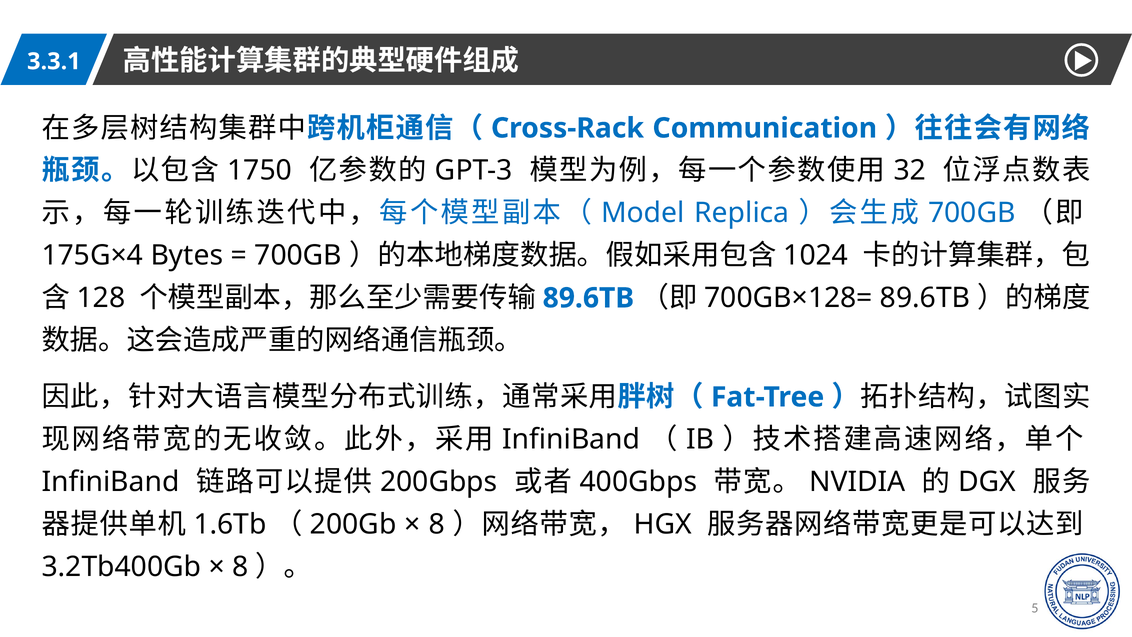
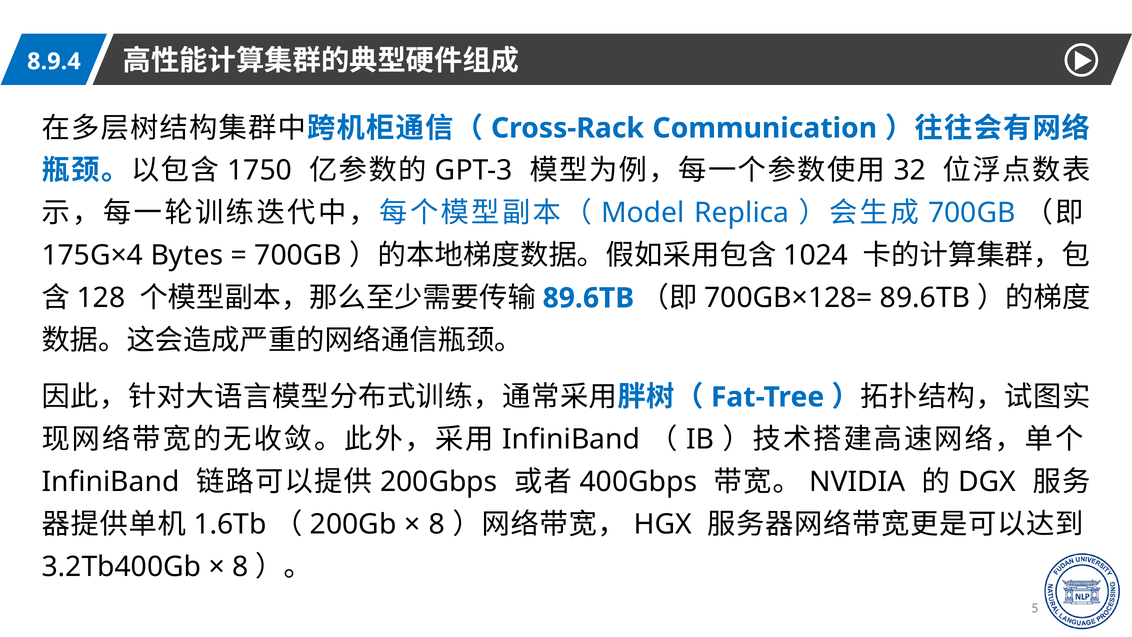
3.3.1: 3.3.1 -> 8.9.4
